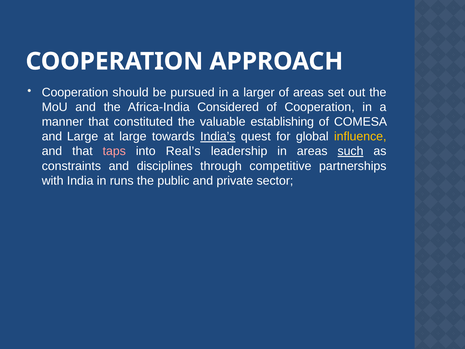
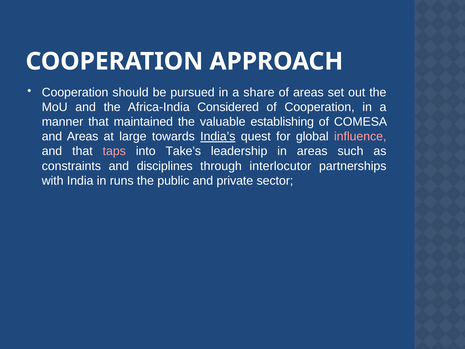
larger: larger -> share
constituted: constituted -> maintained
and Large: Large -> Areas
influence colour: yellow -> pink
Real’s: Real’s -> Take’s
such underline: present -> none
competitive: competitive -> interlocutor
